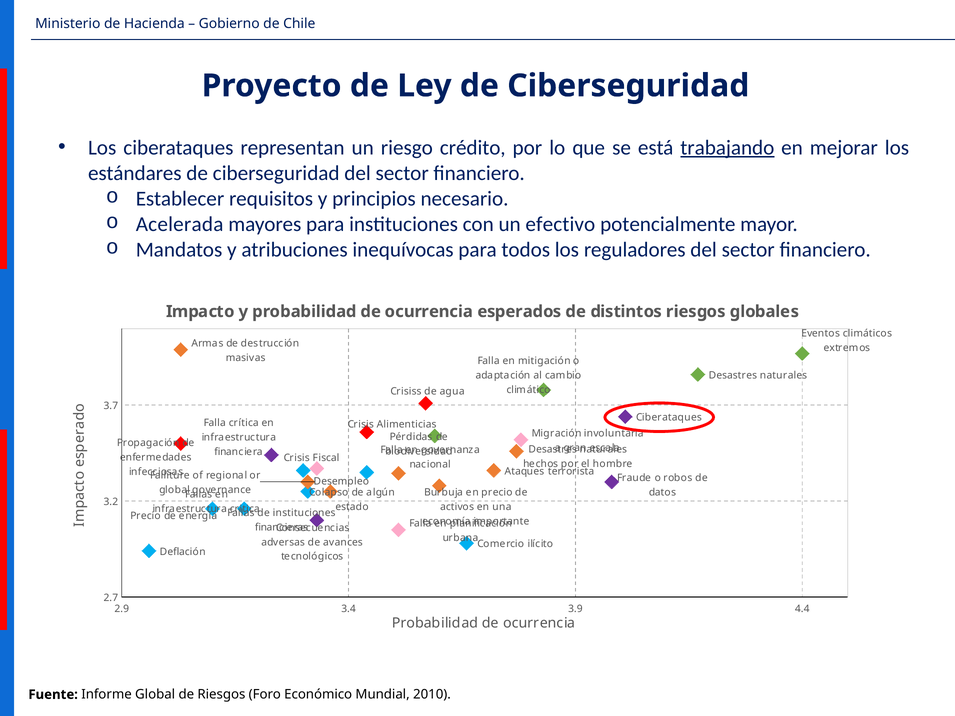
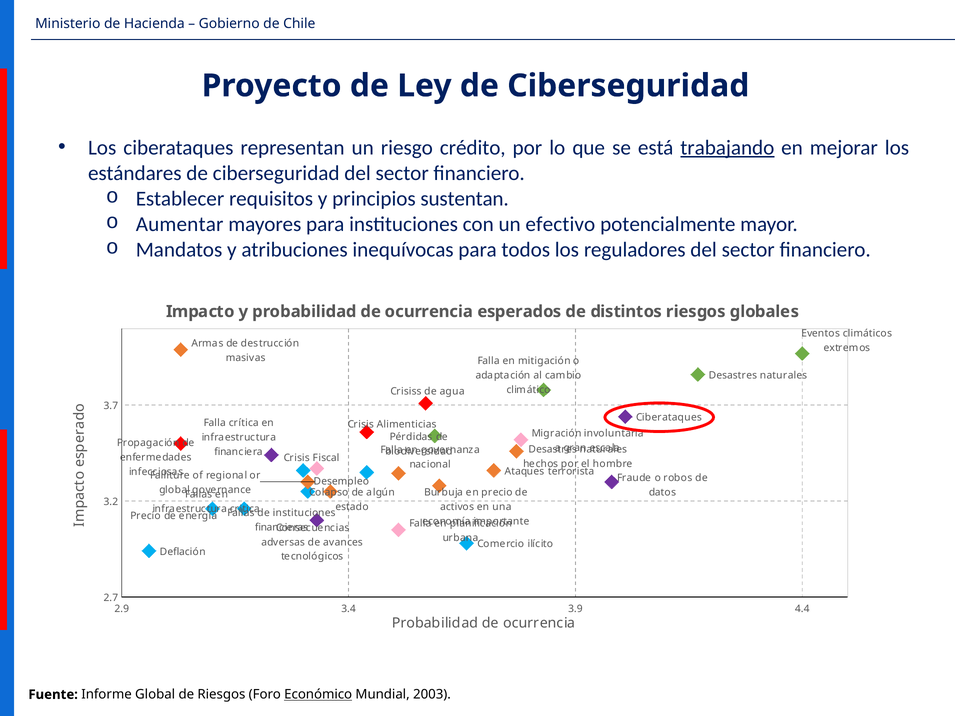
necesario: necesario -> sustentan
Acelerada: Acelerada -> Aumentar
Económico underline: none -> present
2010: 2010 -> 2003
